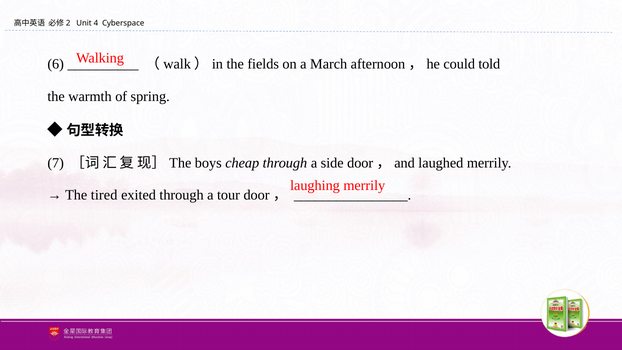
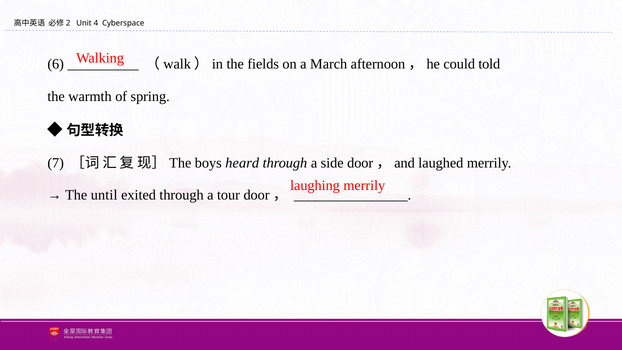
cheap: cheap -> heard
tired: tired -> until
